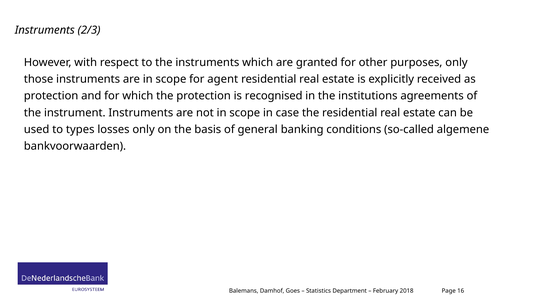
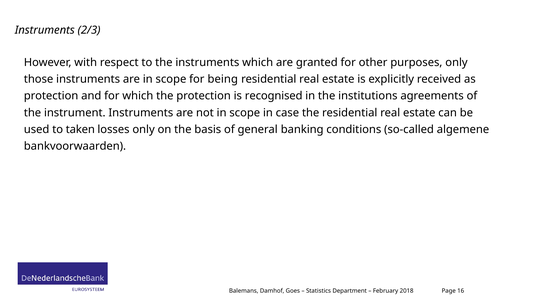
agent: agent -> being
types: types -> taken
